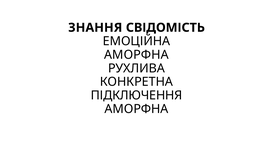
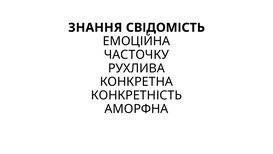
АМОРФНА at (136, 55): АМОРФНА -> ЧАСТОЧКУ
ПІДКЛЮЧЕННЯ: ПІДКЛЮЧЕННЯ -> КОНКРЕТНІСТЬ
